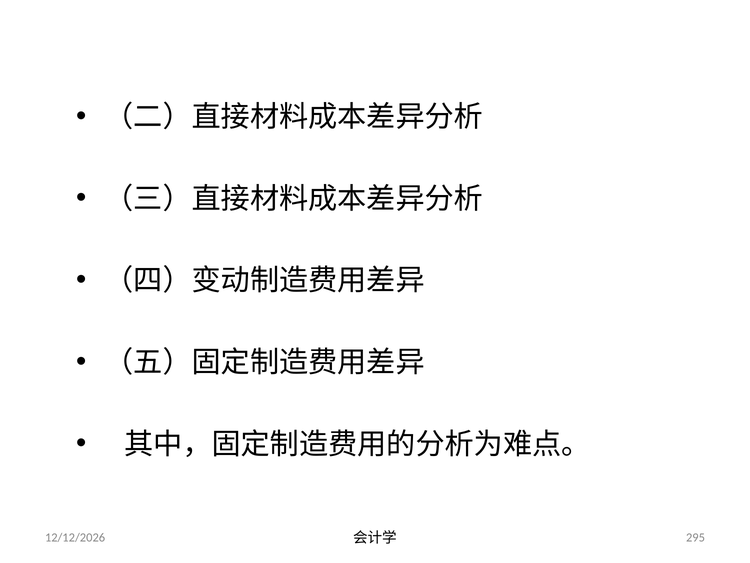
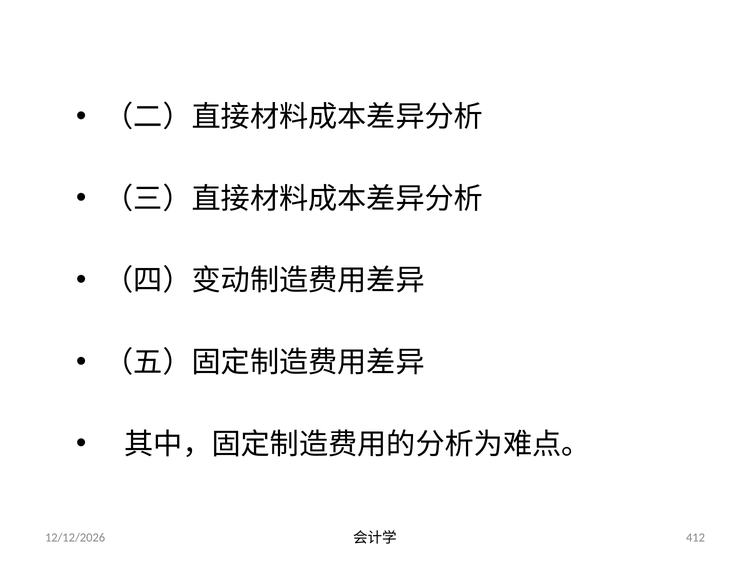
295: 295 -> 412
